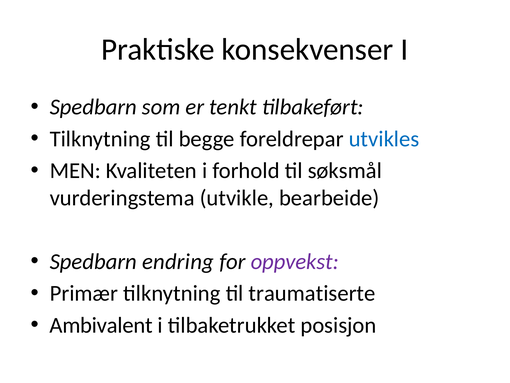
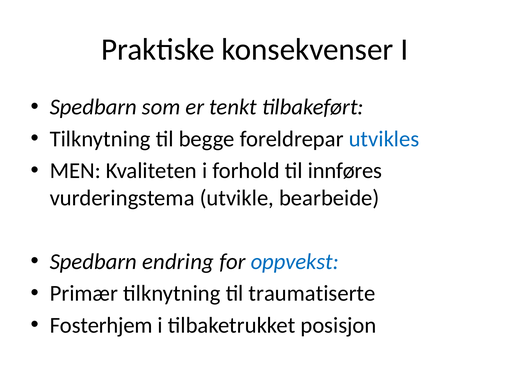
søksmål: søksmål -> innføres
oppvekst colour: purple -> blue
Ambivalent: Ambivalent -> Fosterhjem
